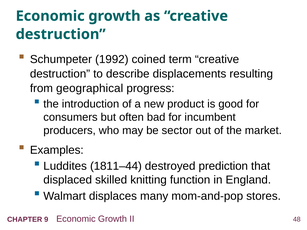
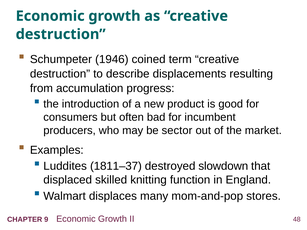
1992: 1992 -> 1946
geographical: geographical -> accumulation
1811–44: 1811–44 -> 1811–37
prediction: prediction -> slowdown
